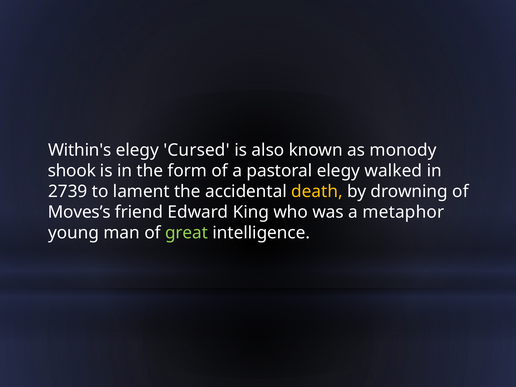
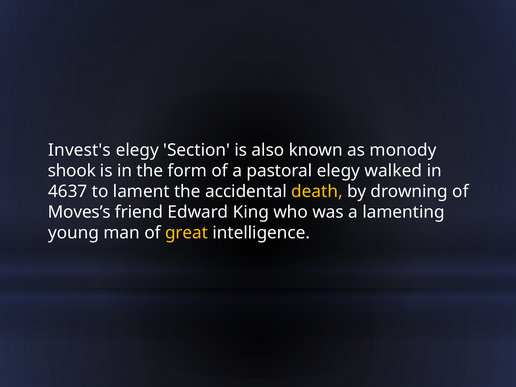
Within's: Within's -> Invest's
Cursed: Cursed -> Section
2739: 2739 -> 4637
metaphor: metaphor -> lamenting
great colour: light green -> yellow
